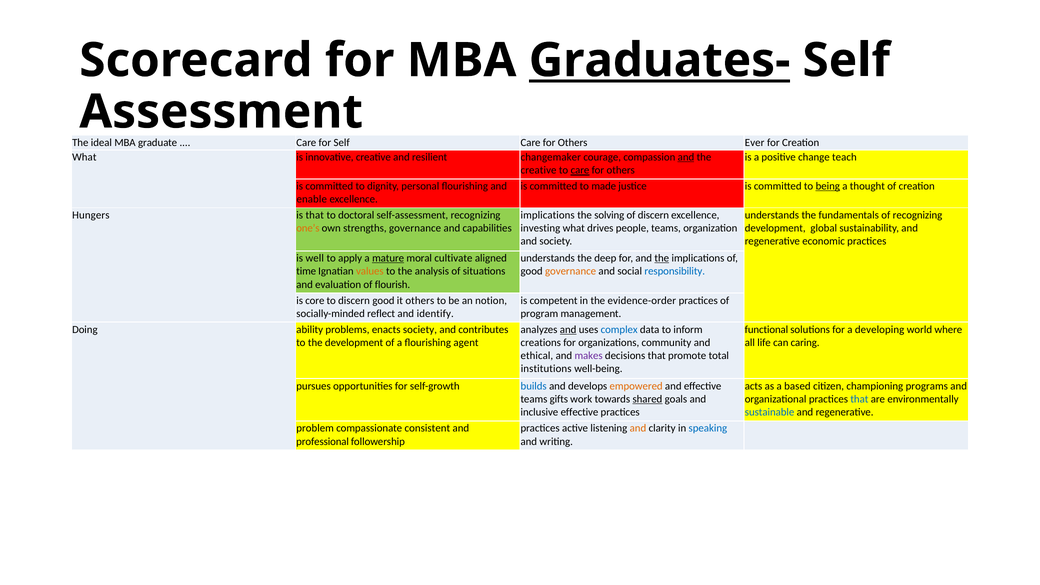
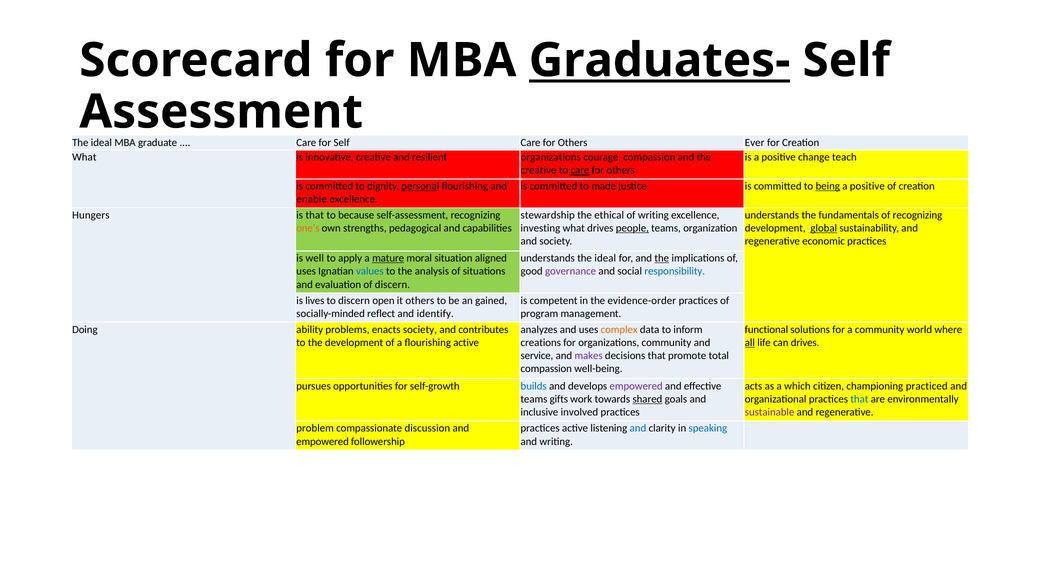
resilient changemaker: changemaker -> organizations
and at (686, 157) underline: present -> none
personal underline: none -> present
thought at (867, 186): thought -> positive
doctoral: doctoral -> because
implications at (548, 215): implications -> stewardship
solving: solving -> ethical
of discern: discern -> writing
strengths governance: governance -> pedagogical
people underline: none -> present
global underline: none -> present
cultivate: cultivate -> situation
understands the deep: deep -> ideal
time at (306, 271): time -> uses
values colour: orange -> blue
governance at (571, 271) colour: orange -> purple
of flourish: flourish -> discern
core: core -> lives
discern good: good -> open
notion: notion -> gained
and at (568, 329) underline: present -> none
complex colour: blue -> orange
a developing: developing -> community
flourishing agent: agent -> active
all underline: none -> present
can caring: caring -> drives
ethical: ethical -> service
institutions at (546, 369): institutions -> compassion
empowered at (636, 386) colour: orange -> purple
based: based -> which
programs: programs -> practiced
inclusive effective: effective -> involved
sustainable colour: blue -> purple
consistent: consistent -> discussion
and at (638, 428) colour: orange -> blue
professional at (323, 441): professional -> empowered
